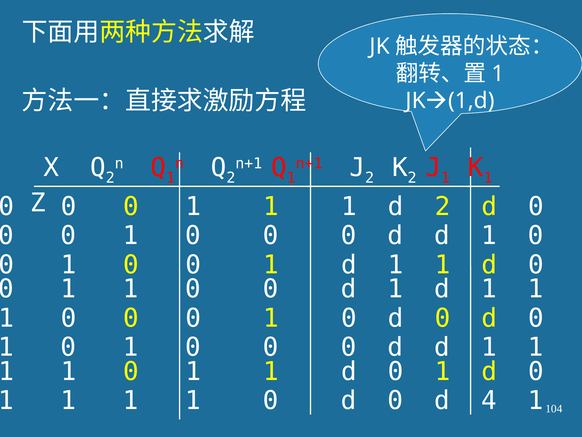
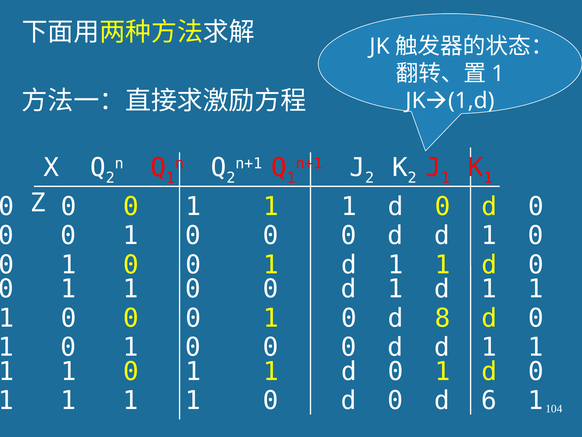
2 at (442, 206): 2 -> 0
0 at (442, 318): 0 -> 8
4: 4 -> 6
